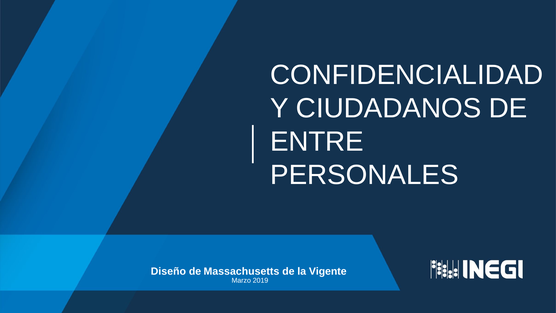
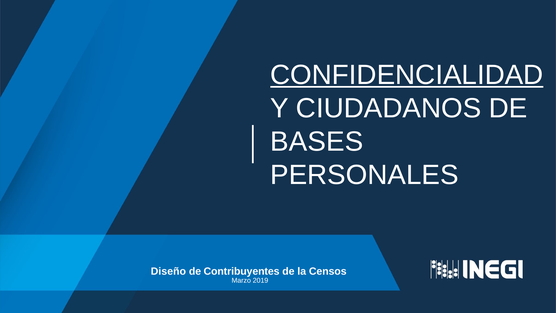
CONFIDENCIALIDAD underline: none -> present
ENTRE: ENTRE -> BASES
Massachusetts: Massachusetts -> Contribuyentes
Vigente: Vigente -> Censos
